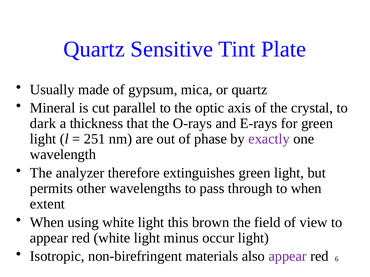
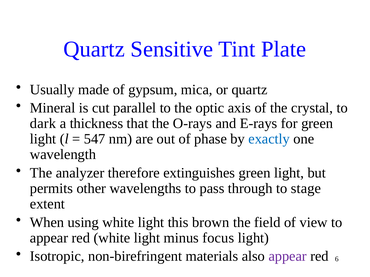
251: 251 -> 547
exactly colour: purple -> blue
to when: when -> stage
occur: occur -> focus
